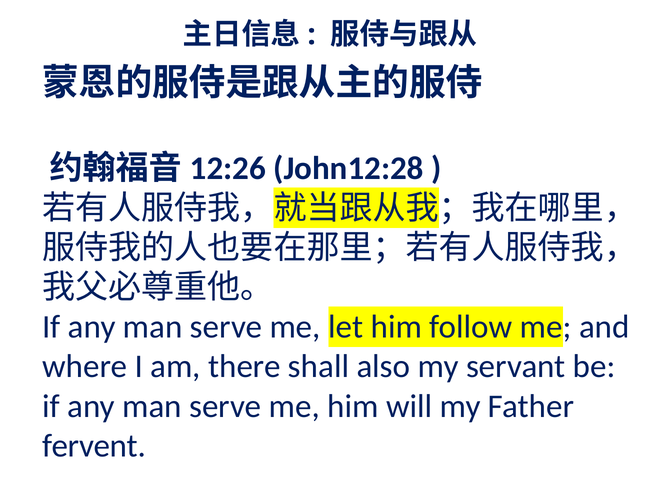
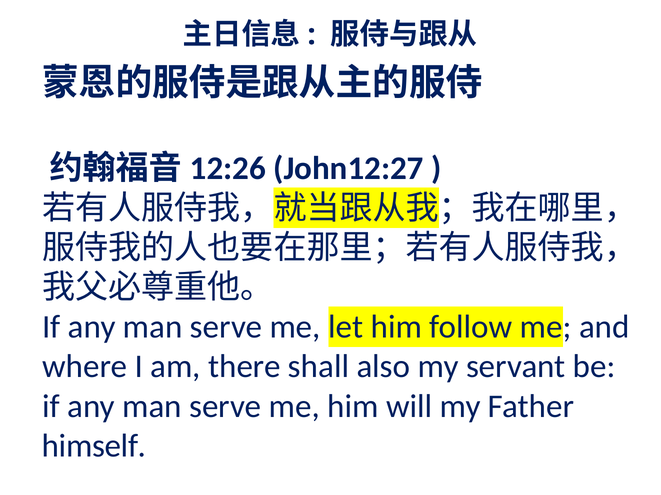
John12:28: John12:28 -> John12:27
fervent: fervent -> himself
